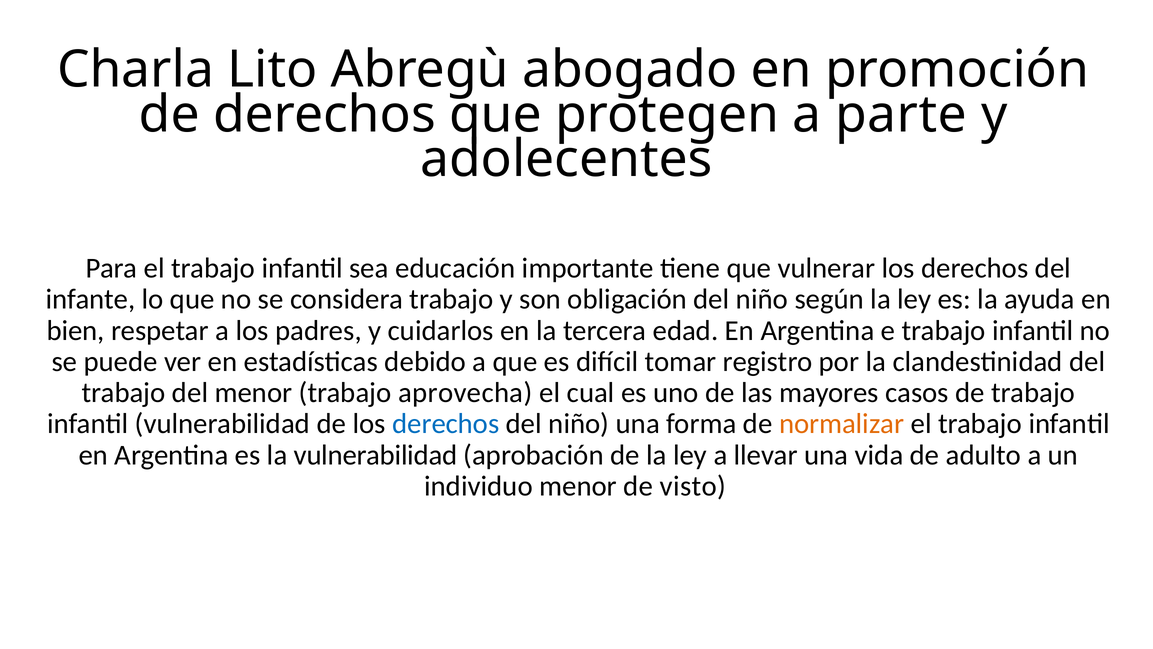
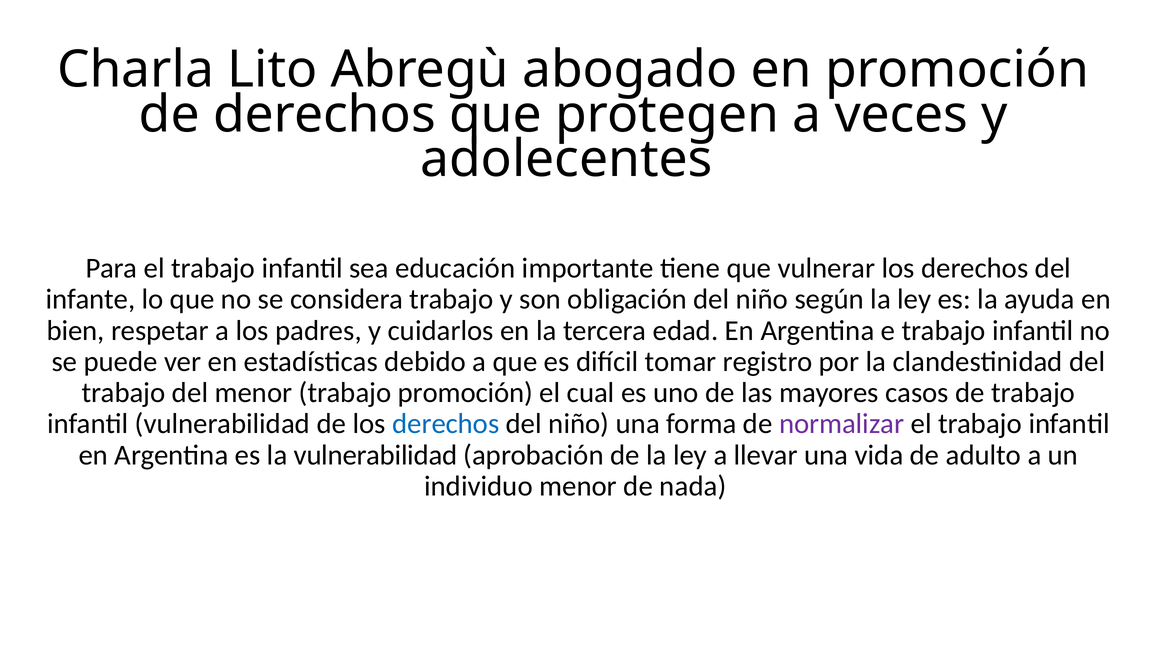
parte: parte -> veces
trabajo aprovecha: aprovecha -> promoción
normalizar colour: orange -> purple
visto: visto -> nada
